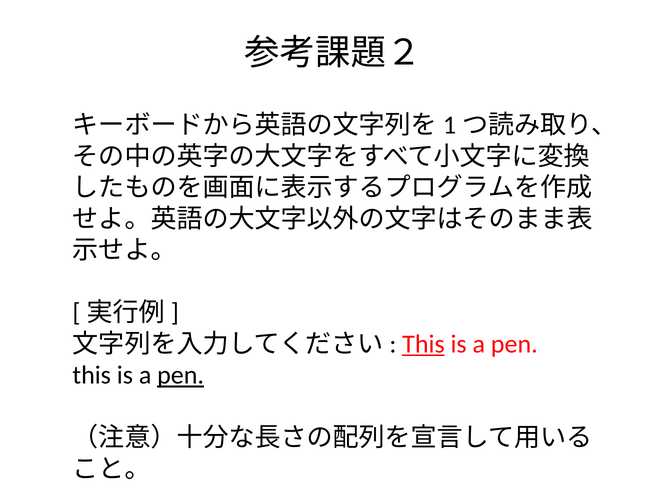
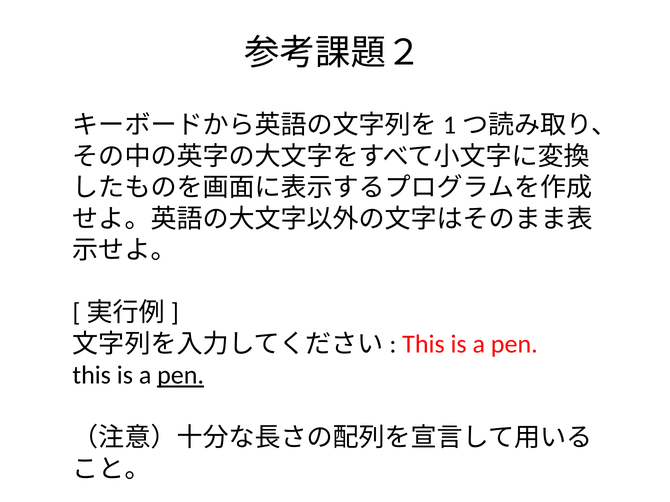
This at (423, 344) underline: present -> none
